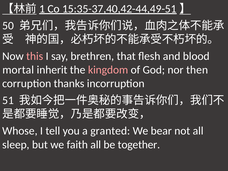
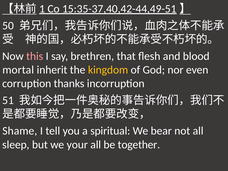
kingdom colour: pink -> yellow
then: then -> even
Whose: Whose -> Shame
granted: granted -> spiritual
faith: faith -> your
